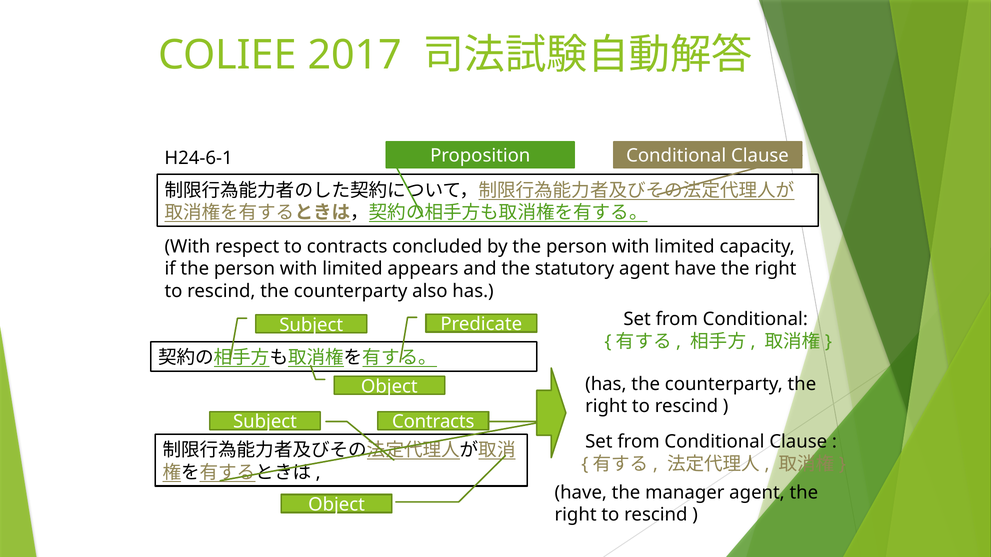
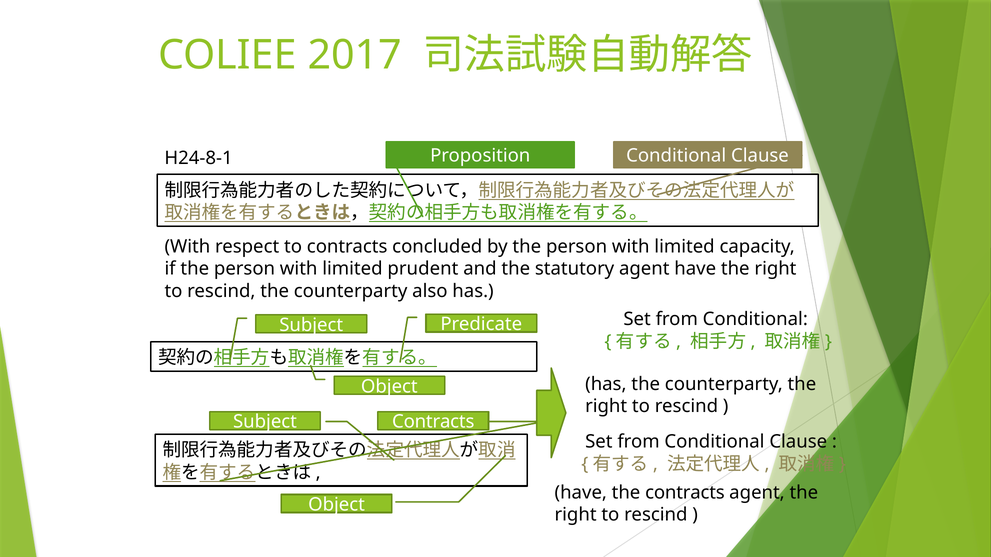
H24-6-1: H24-6-1 -> H24-8-1
appears: appears -> prudent
the manager: manager -> contracts
